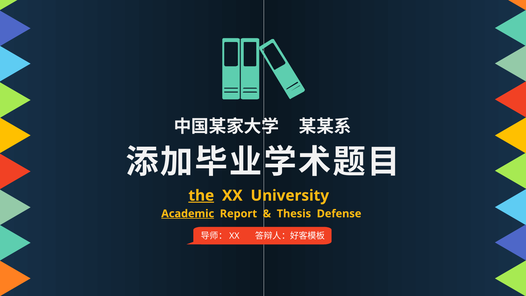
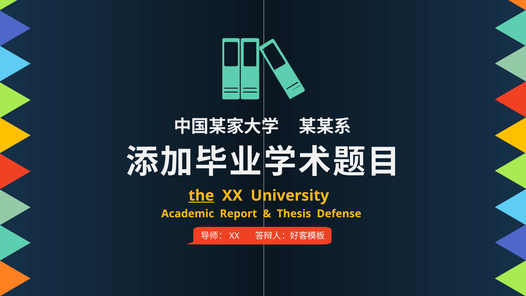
Academic underline: present -> none
